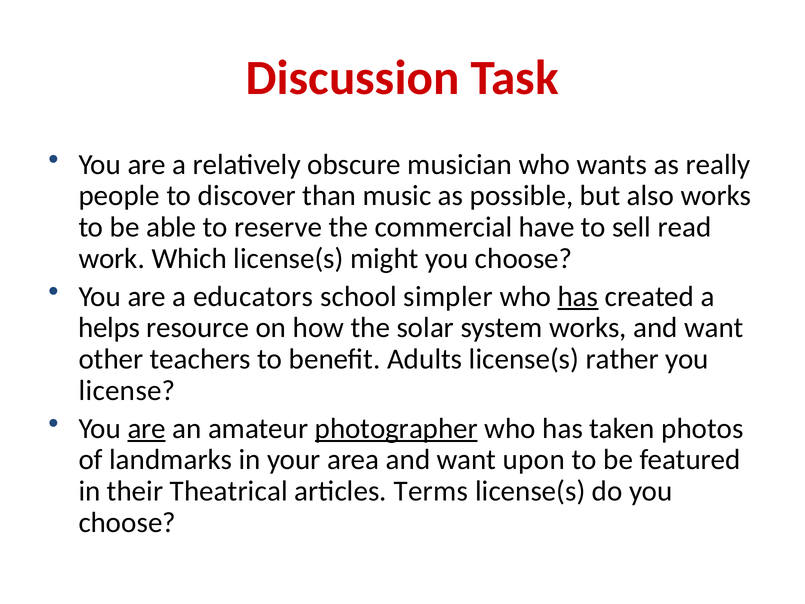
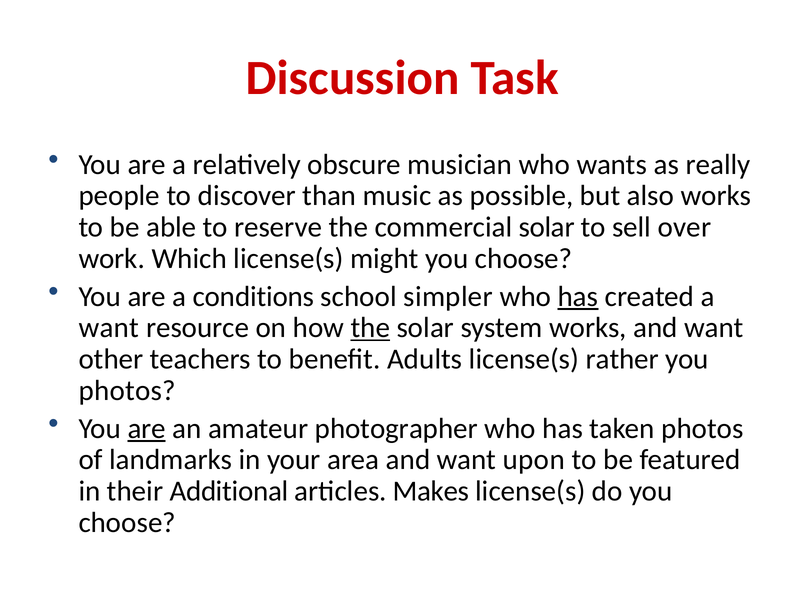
commercial have: have -> solar
read: read -> over
educators: educators -> conditions
helps at (109, 328): helps -> want
the at (370, 328) underline: none -> present
license at (127, 390): license -> photos
photographer underline: present -> none
Theatrical: Theatrical -> Additional
Terms: Terms -> Makes
